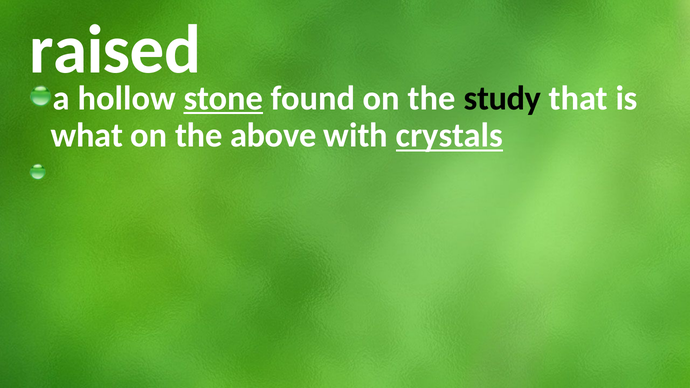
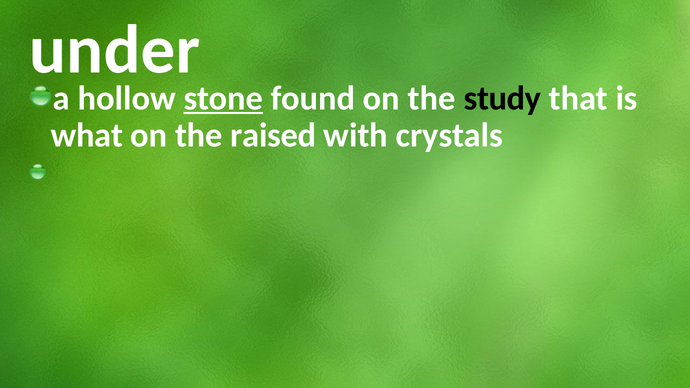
raised: raised -> under
above: above -> raised
crystals underline: present -> none
